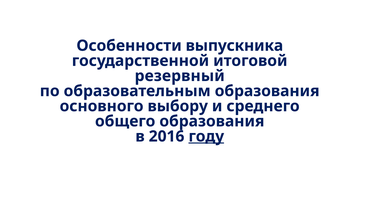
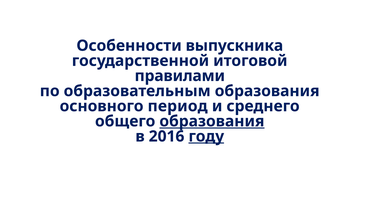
резервный: резервный -> правилами
выбору: выбору -> период
образования at (212, 121) underline: none -> present
